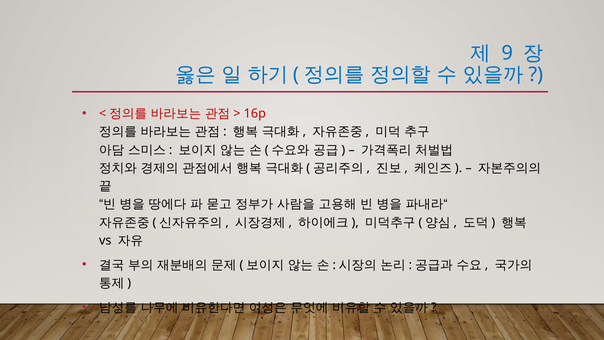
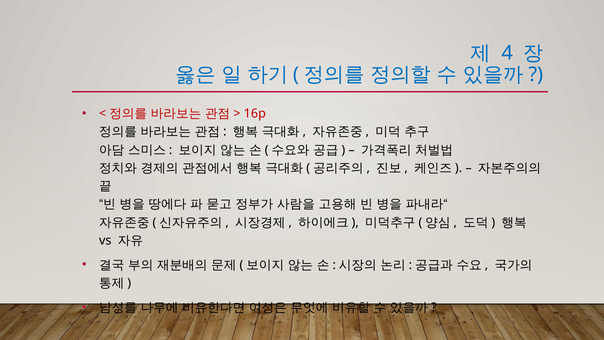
9: 9 -> 4
